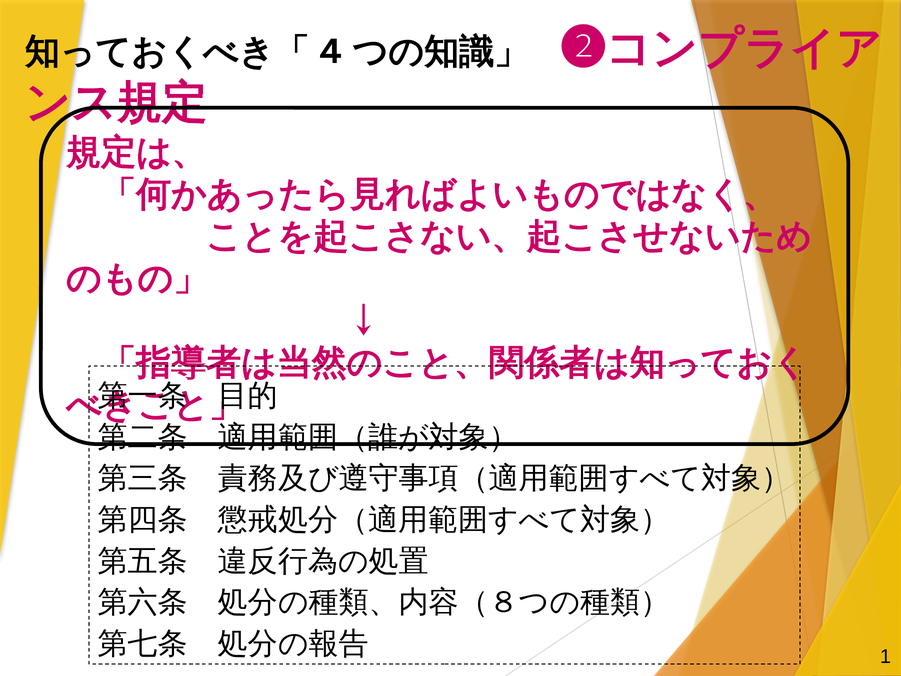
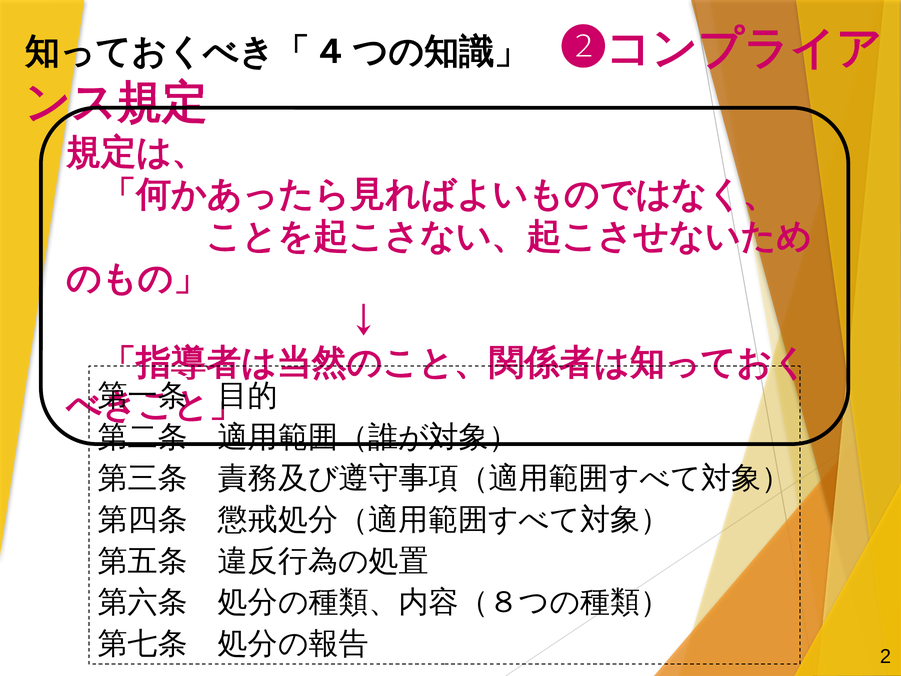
1: 1 -> 2
